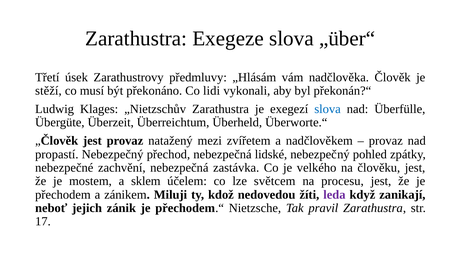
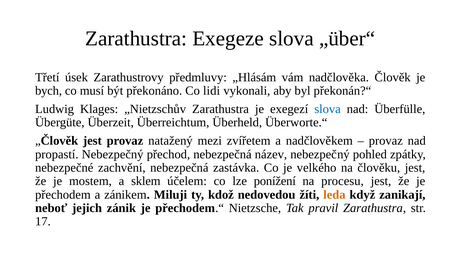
stěží: stěží -> bych
lidské: lidské -> název
světcem: světcem -> ponížení
leda colour: purple -> orange
